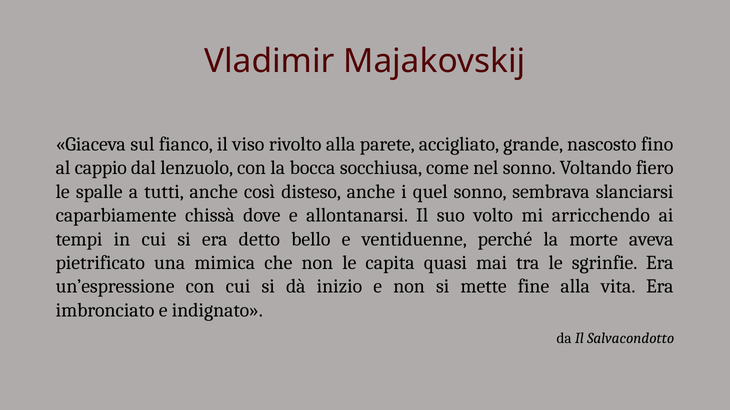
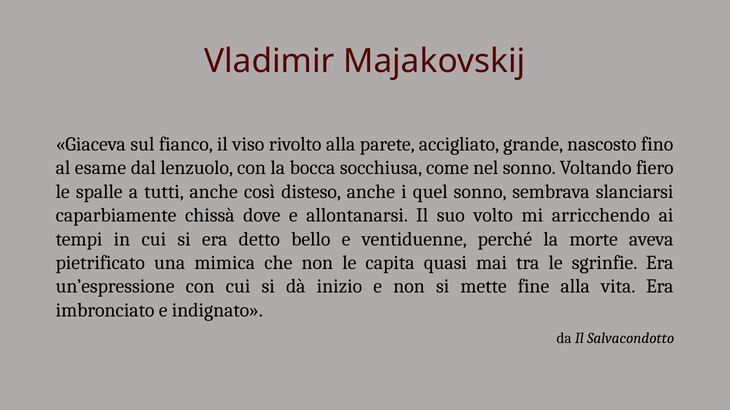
cappio: cappio -> esame
